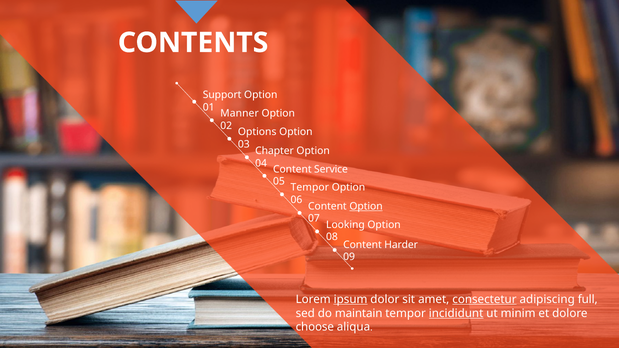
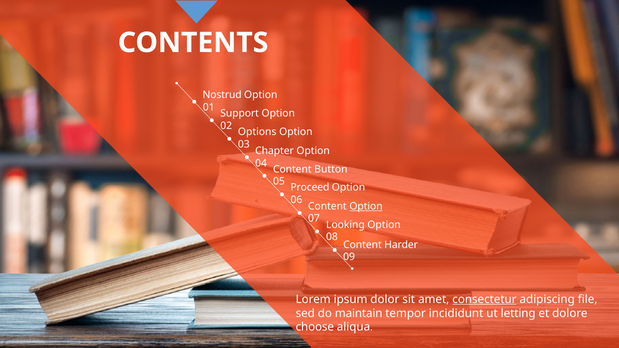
Support: Support -> Nostrud
Manner: Manner -> Support
Service: Service -> Button
Tempor at (310, 188): Tempor -> Proceed
ipsum underline: present -> none
full: full -> file
incididunt underline: present -> none
minim: minim -> letting
